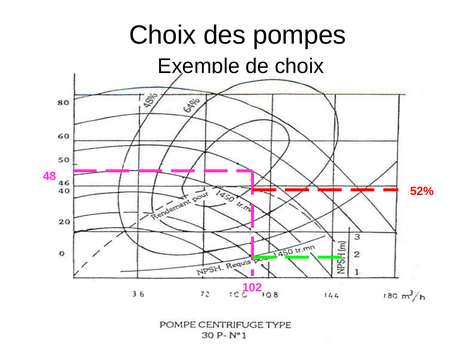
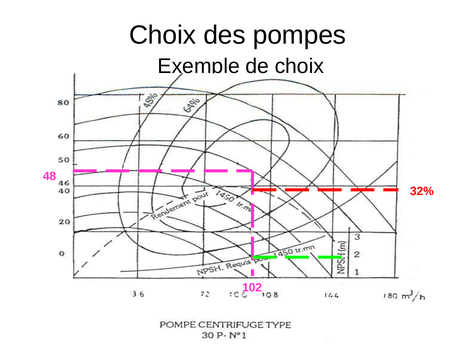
52%: 52% -> 32%
